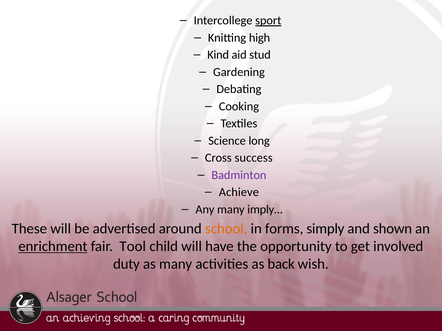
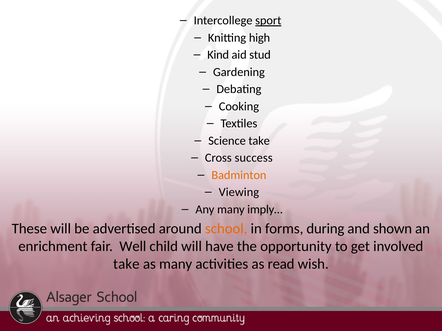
Science long: long -> take
Badminton colour: purple -> orange
Achieve: Achieve -> Viewing
simply: simply -> during
enrichment underline: present -> none
Tool: Tool -> Well
duty at (126, 264): duty -> take
back: back -> read
